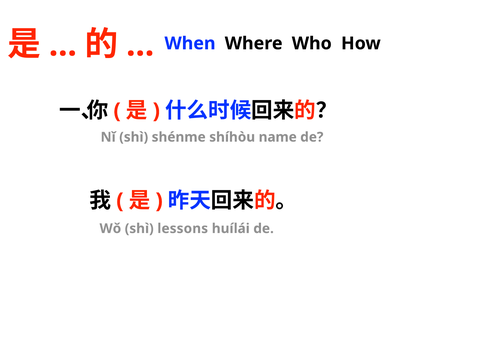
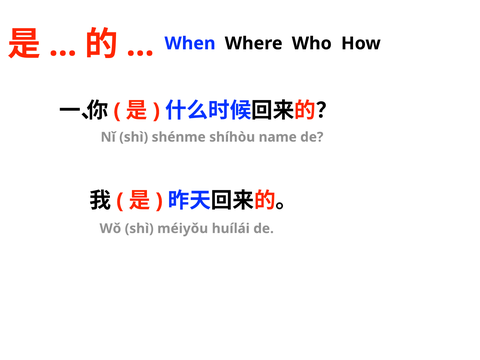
lessons: lessons -> méiyǒu
